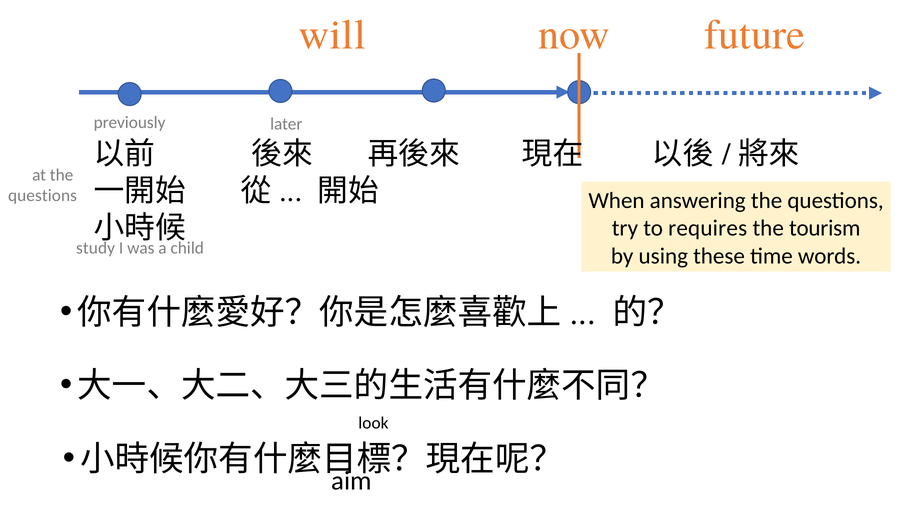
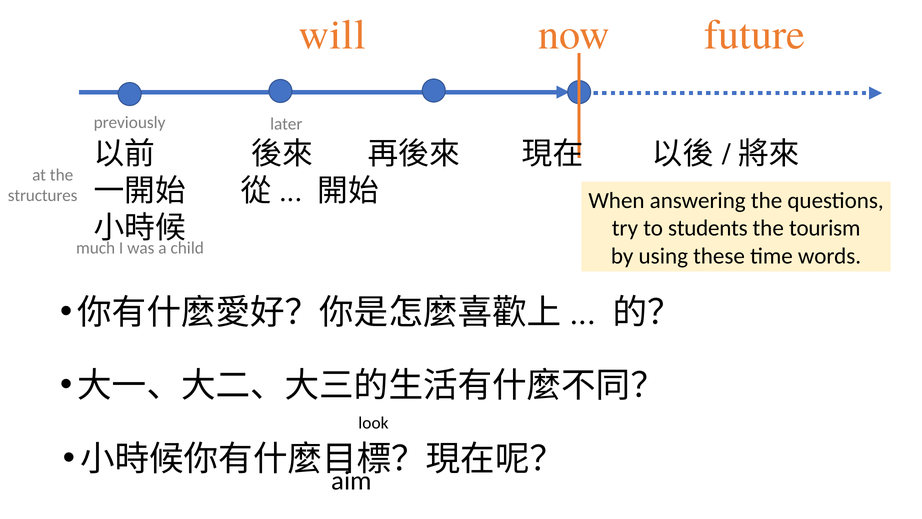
questions at (42, 195): questions -> structures
requires: requires -> students
study: study -> much
